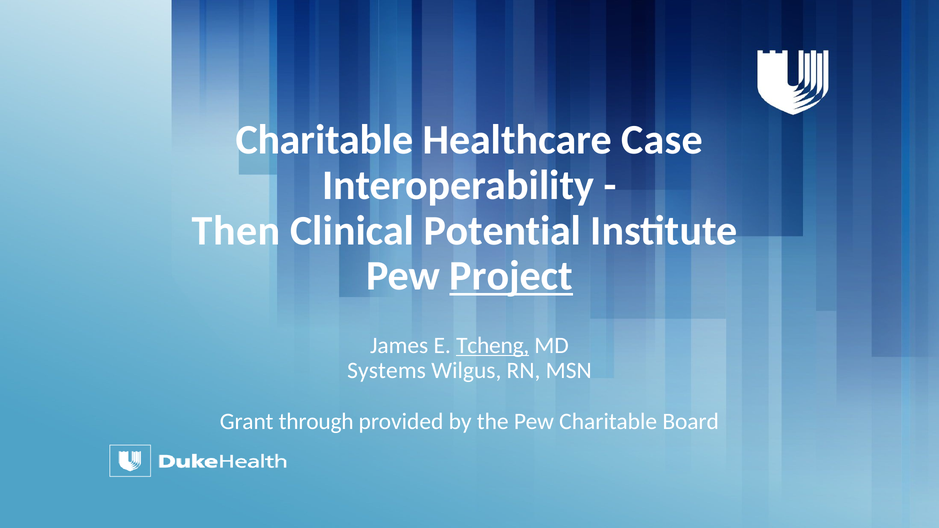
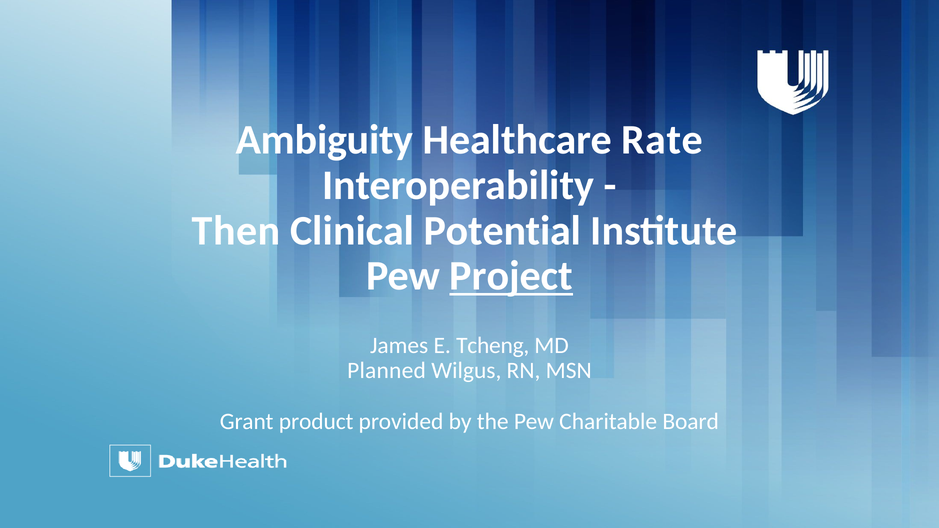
Charitable at (324, 140): Charitable -> Ambiguity
Case: Case -> Rate
Tcheng underline: present -> none
Systems: Systems -> Planned
through: through -> product
